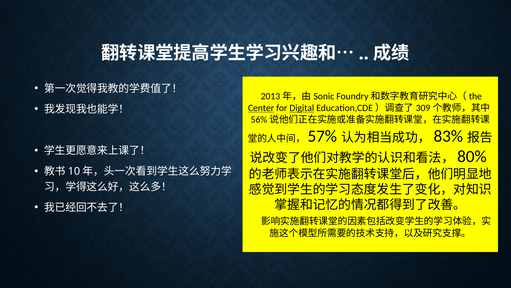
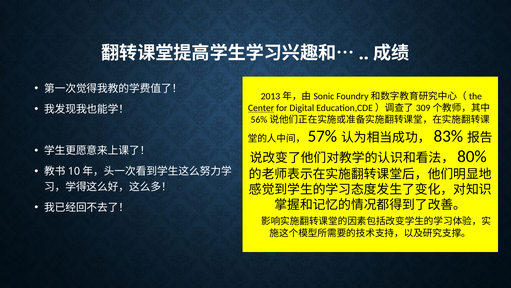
Digital underline: present -> none
